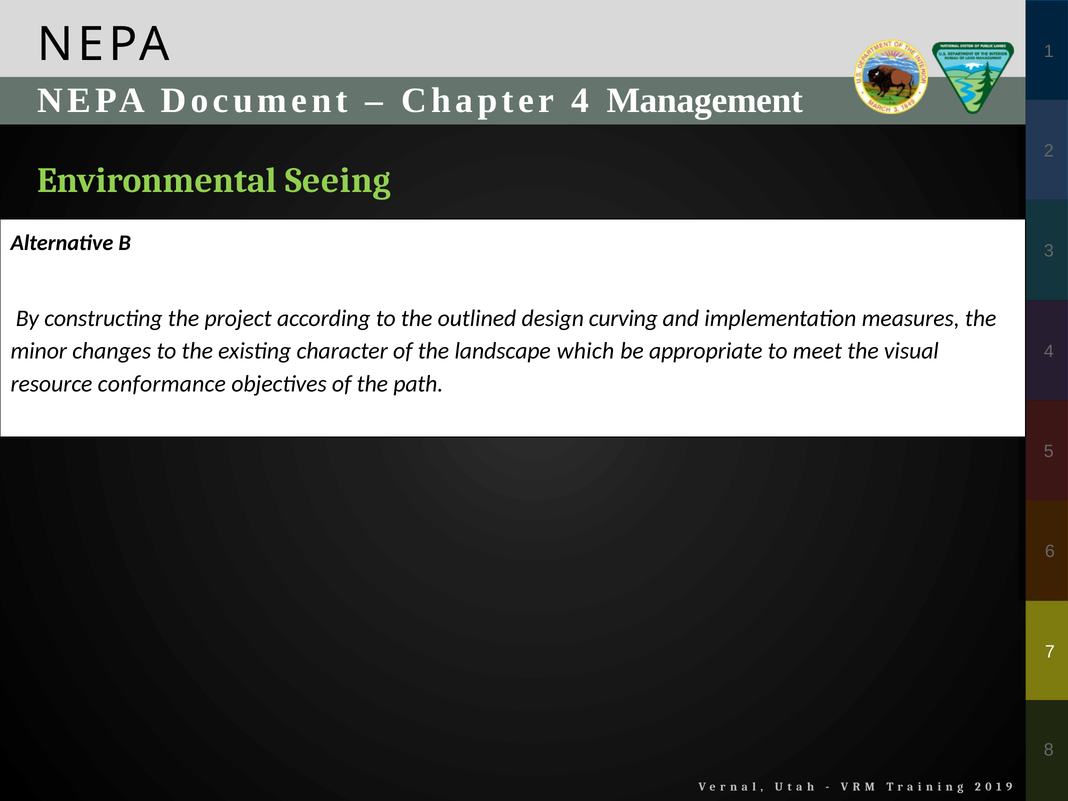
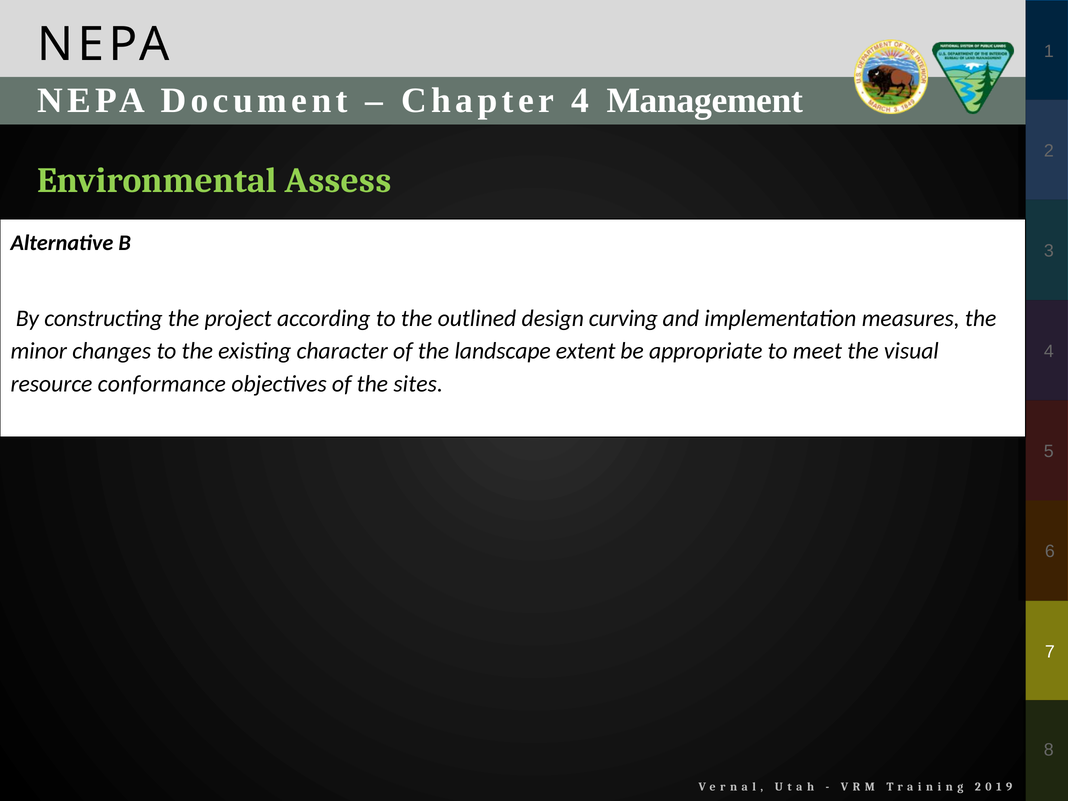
Seeing: Seeing -> Assess
which: which -> extent
path: path -> sites
